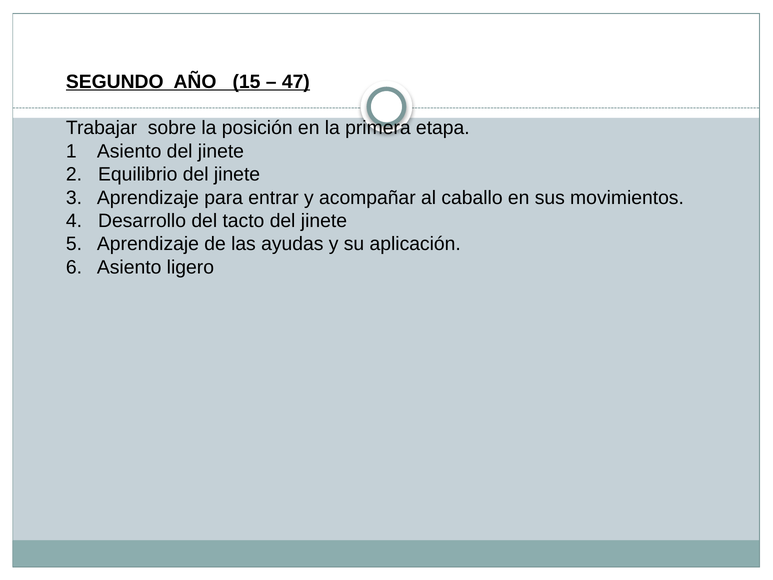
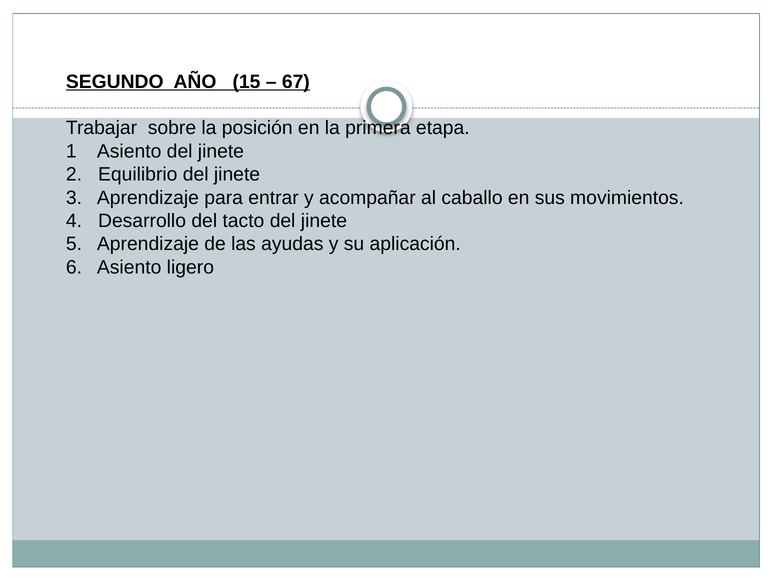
47: 47 -> 67
